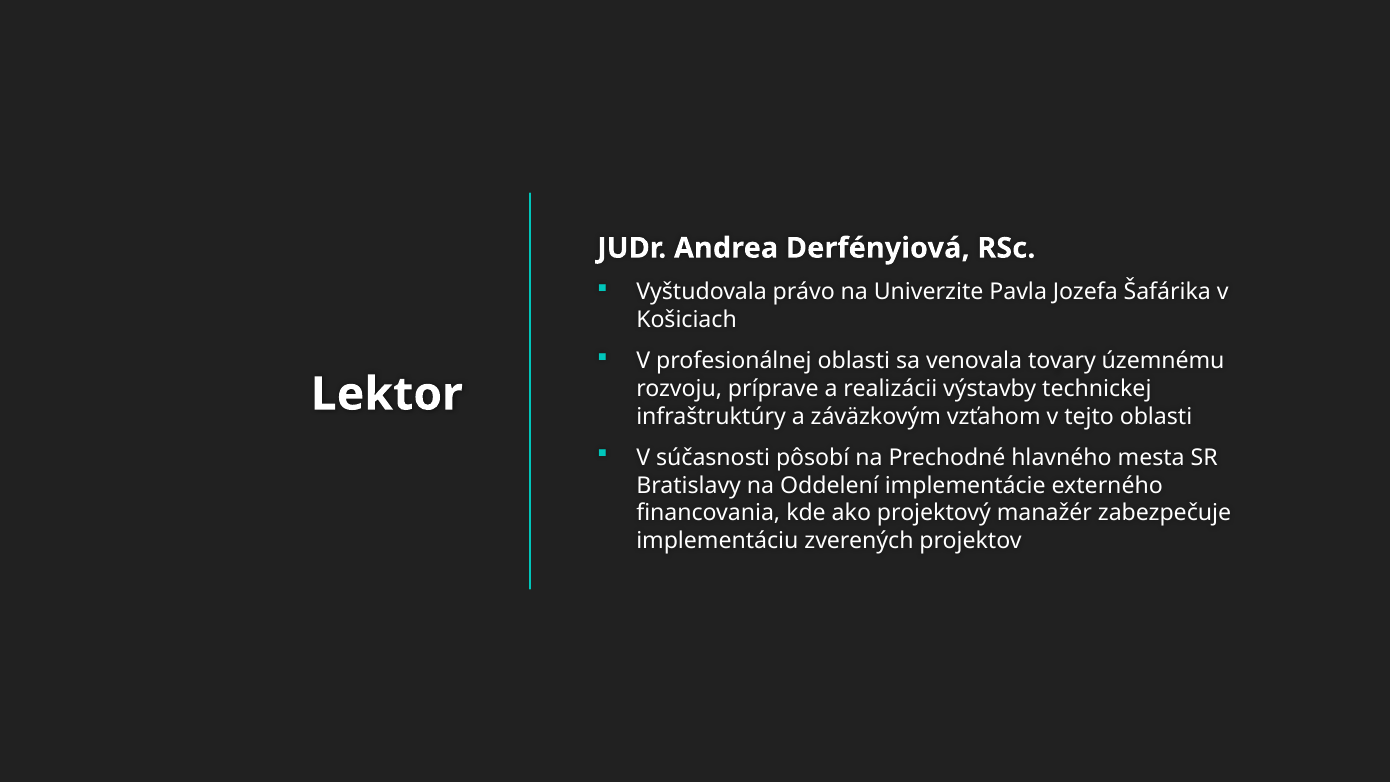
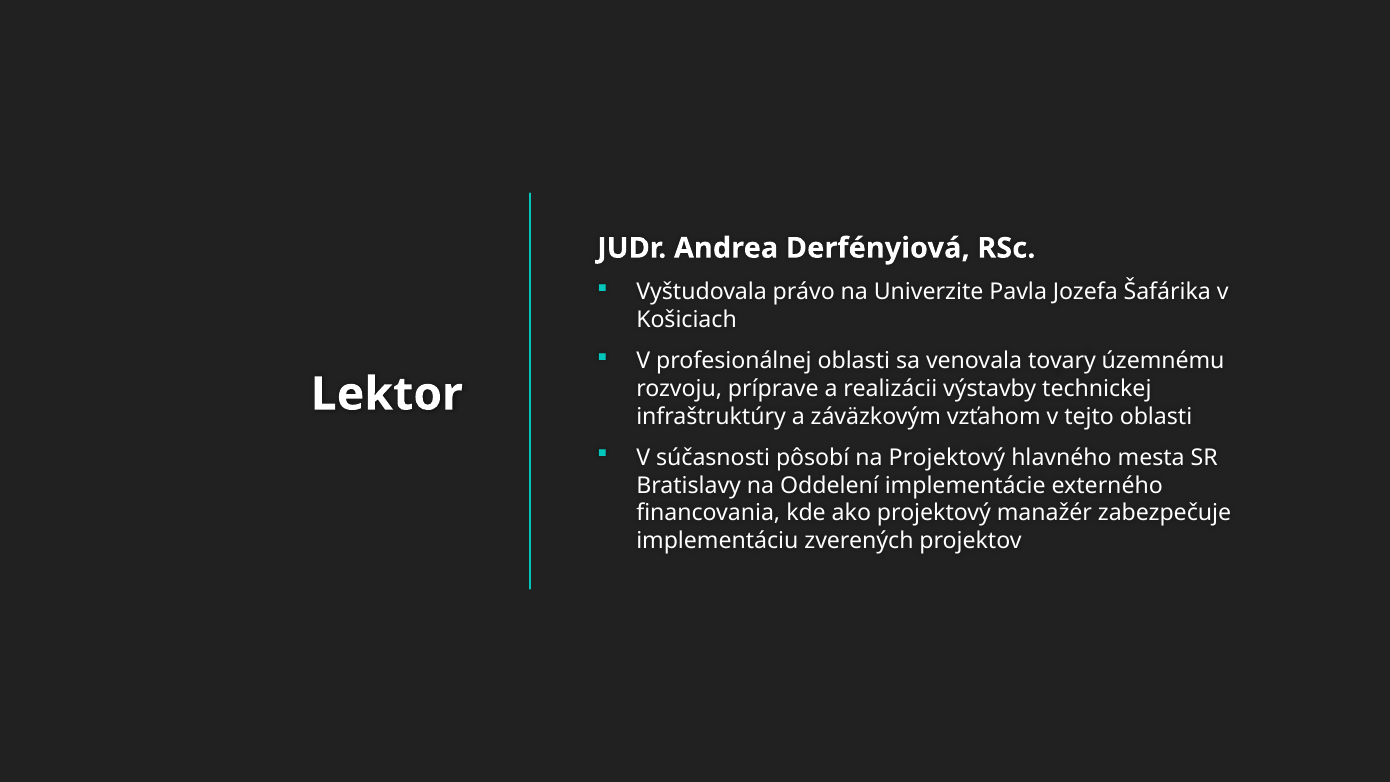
na Prechodné: Prechodné -> Projektový
